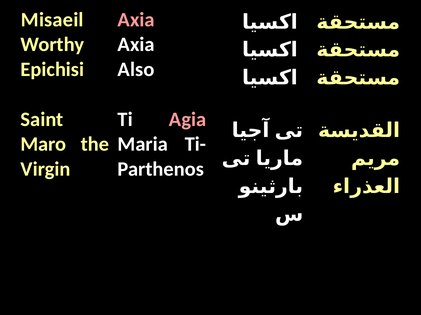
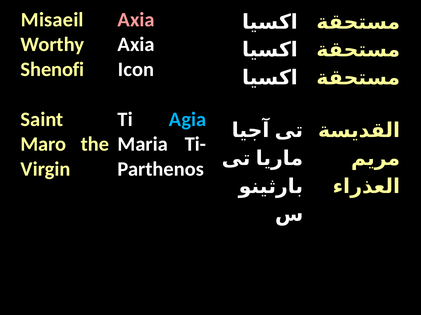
Epichisi: Epichisi -> Shenofi
Also: Also -> Icon
Agia colour: pink -> light blue
